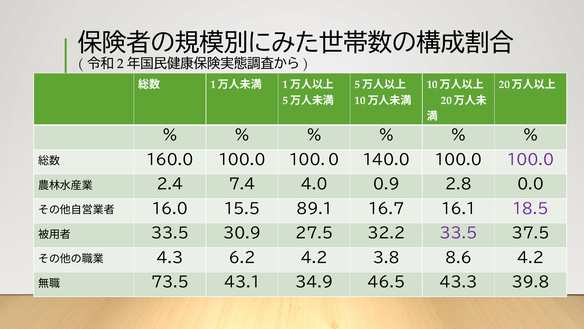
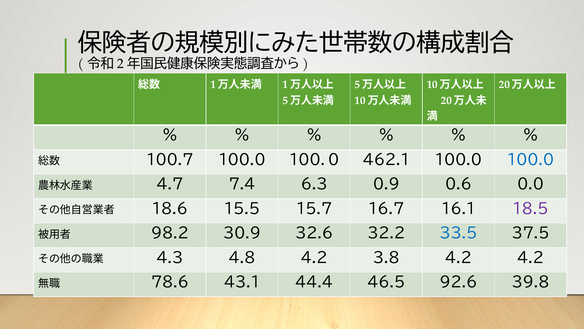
160.0: 160.0 -> 100.7
140.0: 140.0 -> 462.1
100.0 at (531, 160) colour: purple -> blue
2.4: 2.4 -> 4.7
4.0: 4.0 -> 6.3
2.8: 2.8 -> 0.6
16.0: 16.0 -> 18.6
89.1: 89.1 -> 15.7
33.5 at (170, 233): 33.5 -> 98.2
27.5: 27.5 -> 32.6
33.5 at (458, 233) colour: purple -> blue
6.2: 6.2 -> 4.8
3.8 8.6: 8.6 -> 4.2
73.5: 73.5 -> 78.6
34.9: 34.9 -> 44.4
43.3: 43.3 -> 92.6
